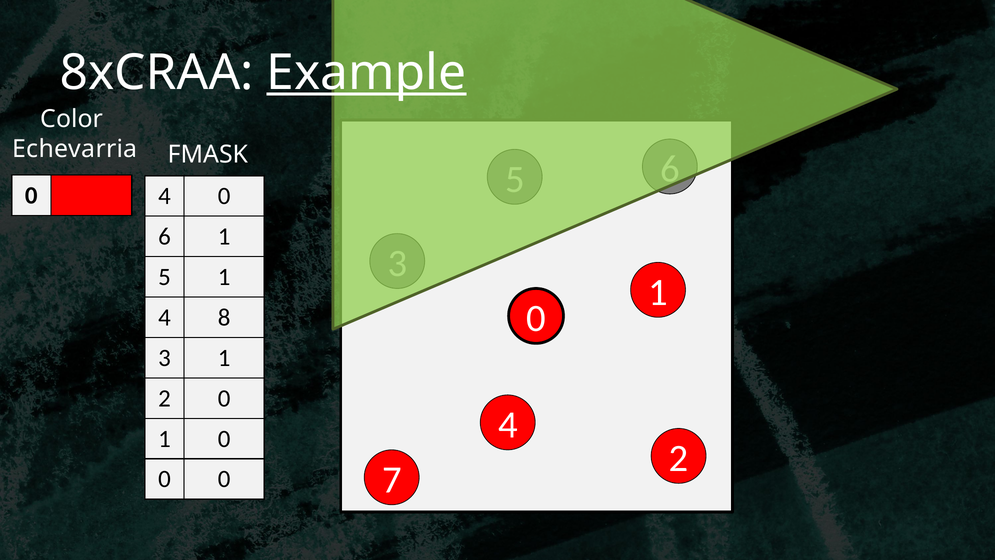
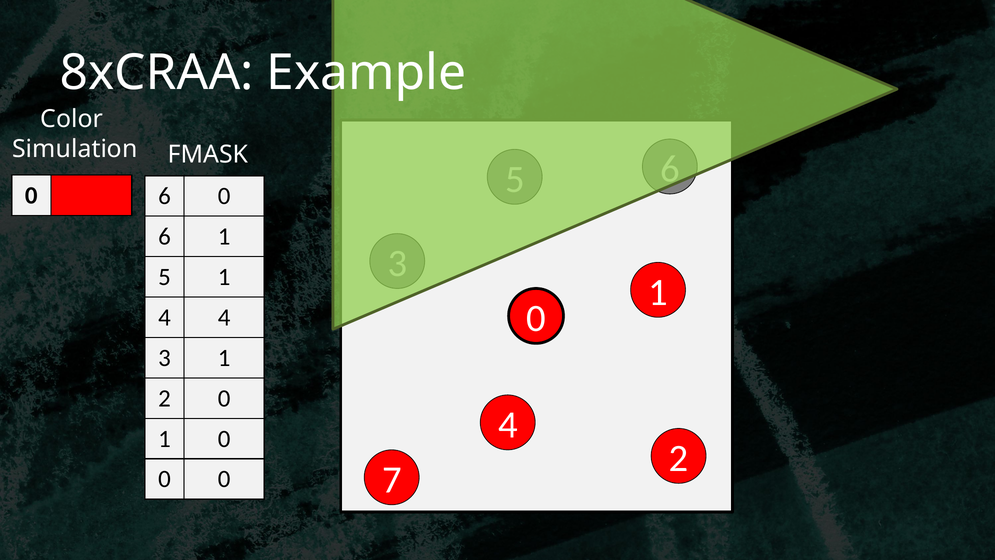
Example underline: present -> none
Echevarria: Echevarria -> Simulation
4 at (164, 196): 4 -> 6
4 8: 8 -> 4
